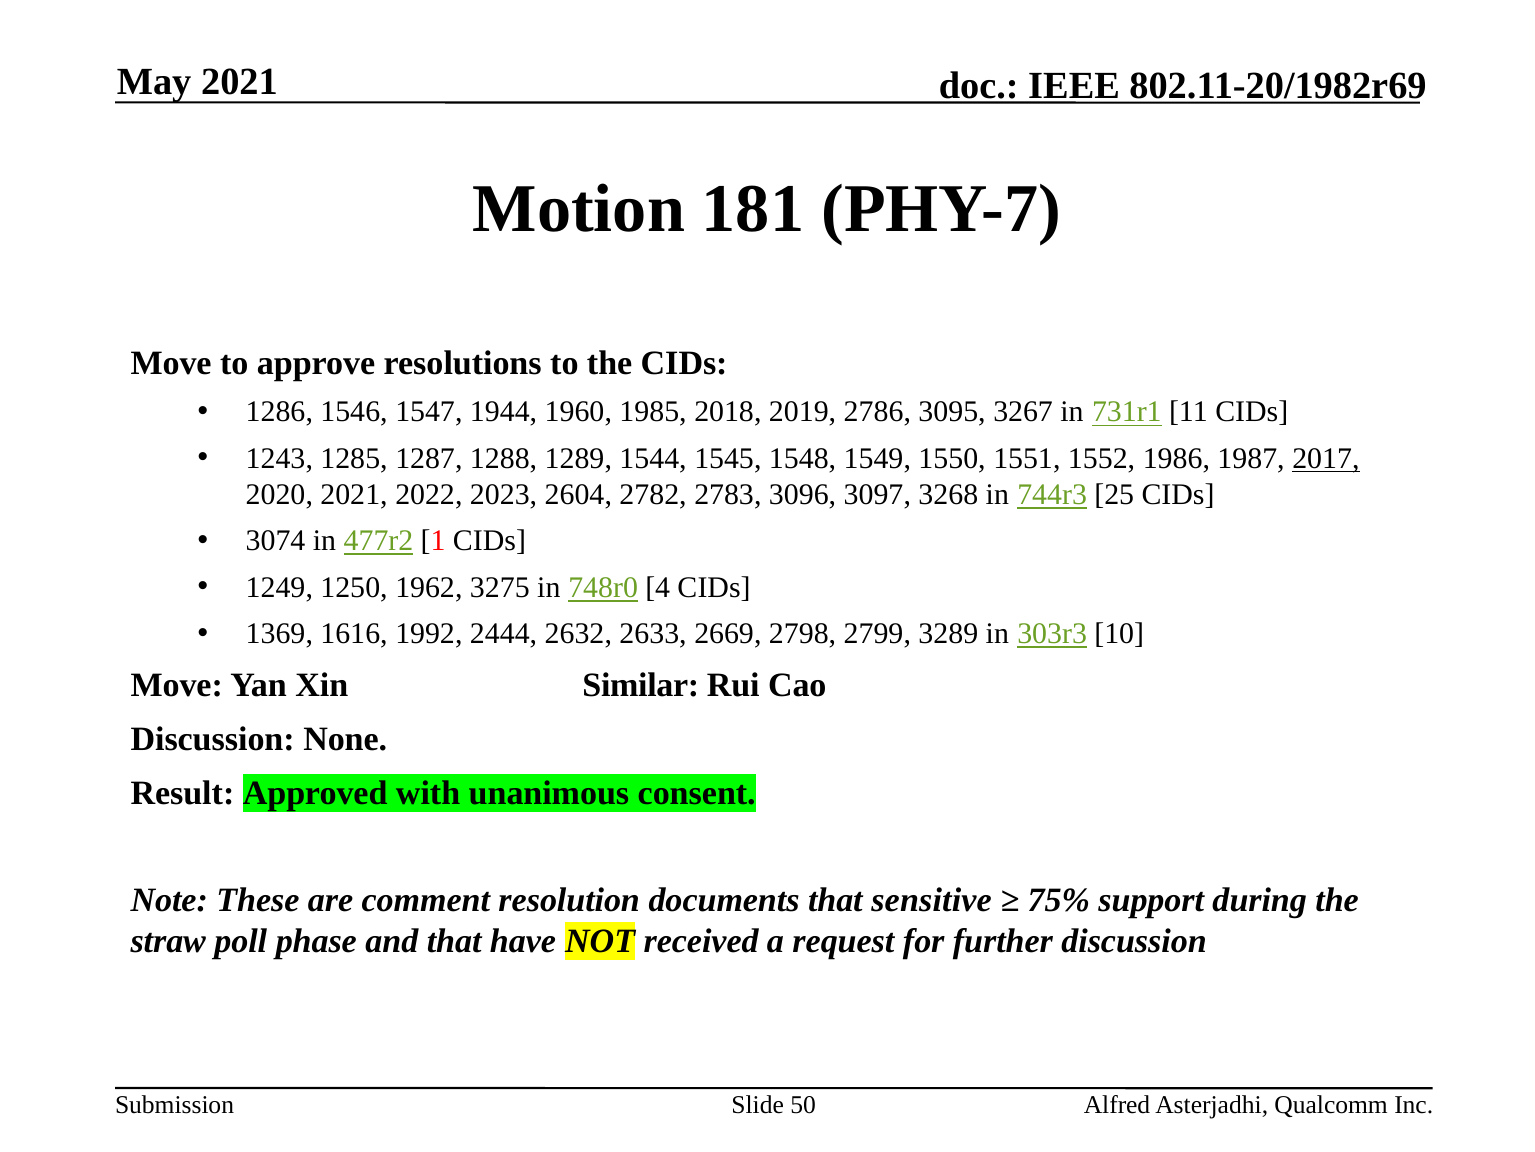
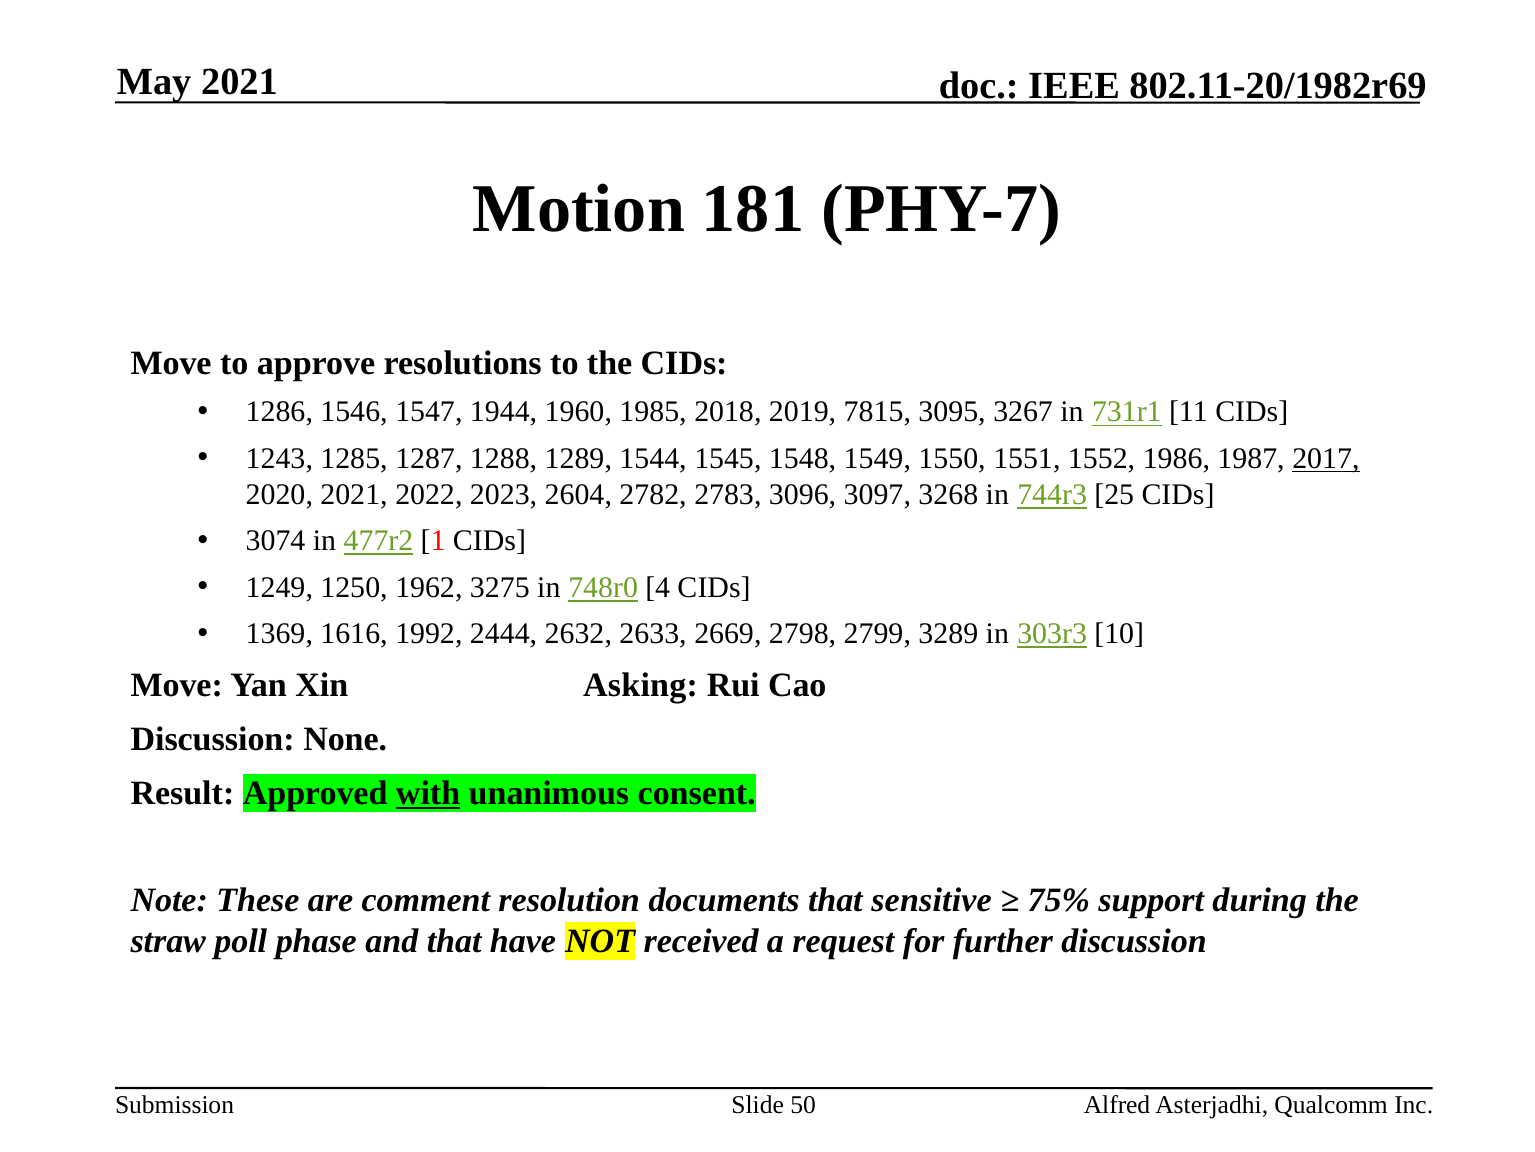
2786: 2786 -> 7815
Similar: Similar -> Asking
with underline: none -> present
